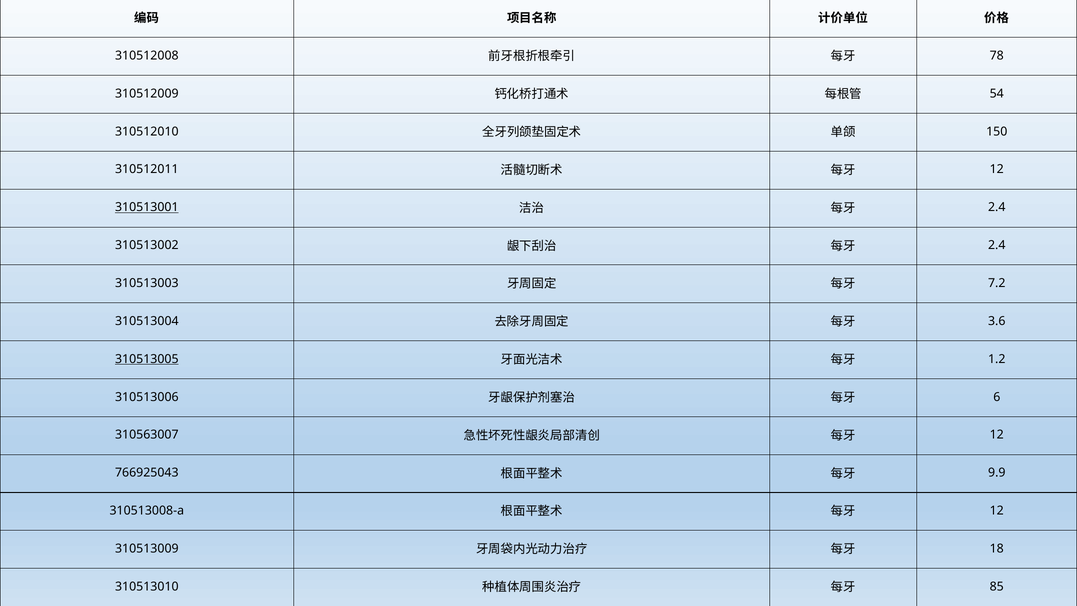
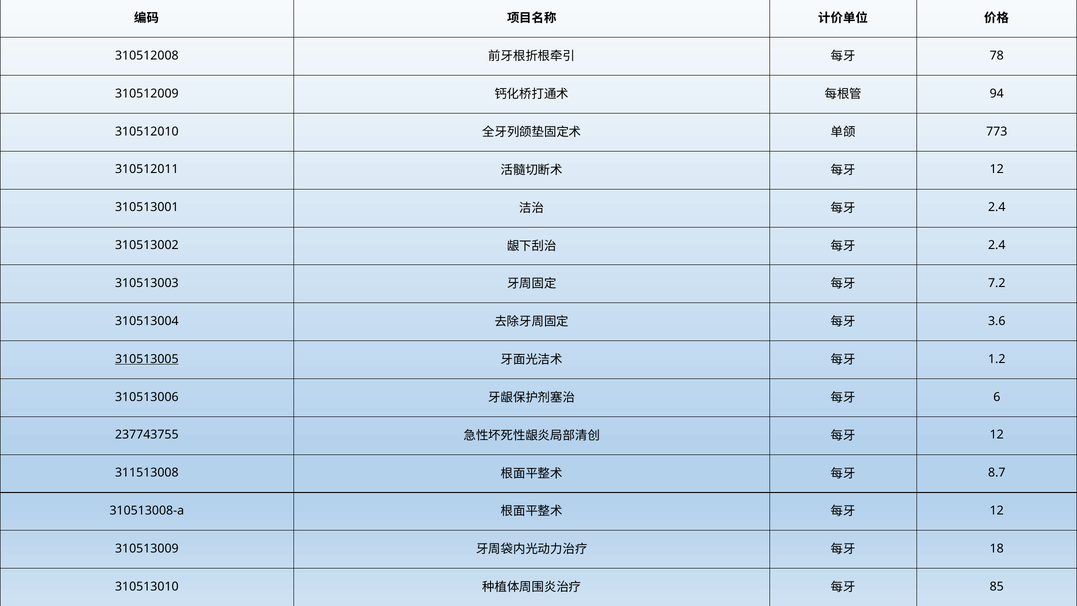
54: 54 -> 94
150: 150 -> 773
310513001 underline: present -> none
310563007: 310563007 -> 237743755
766925043: 766925043 -> 311513008
9.9: 9.9 -> 8.7
